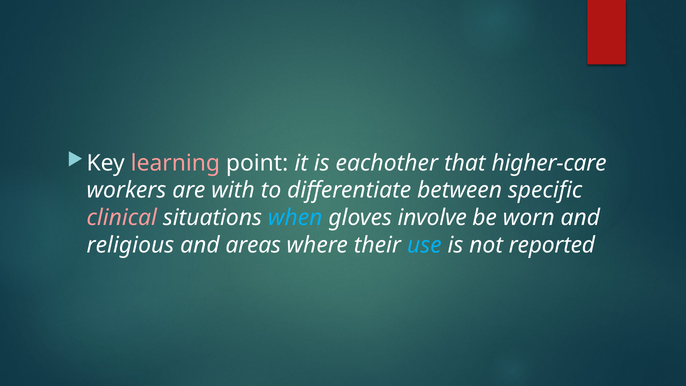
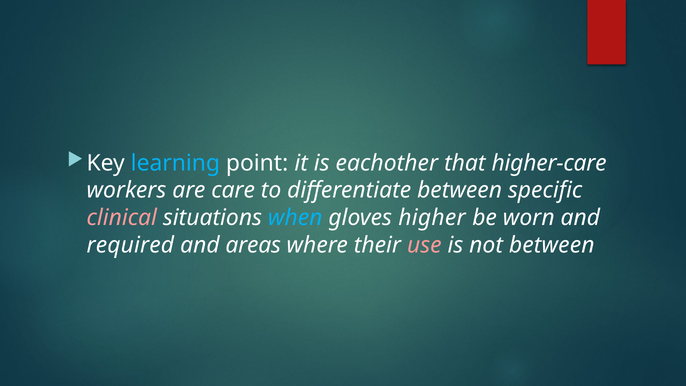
learning colour: pink -> light blue
with: with -> care
involve: involve -> higher
religious: religious -> required
use colour: light blue -> pink
not reported: reported -> between
